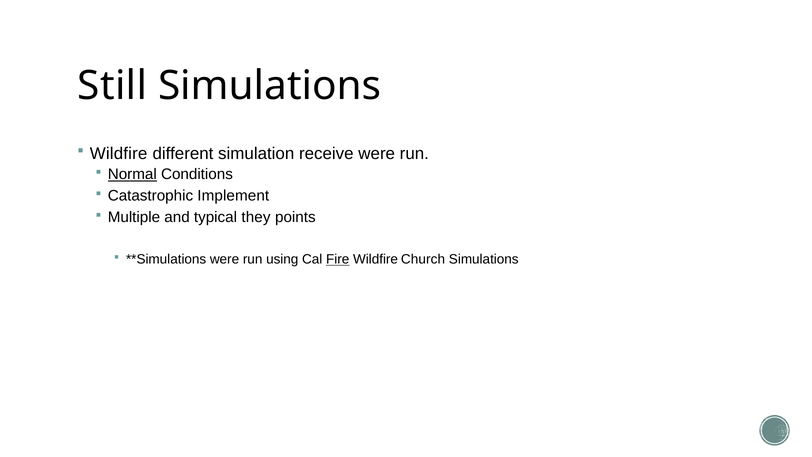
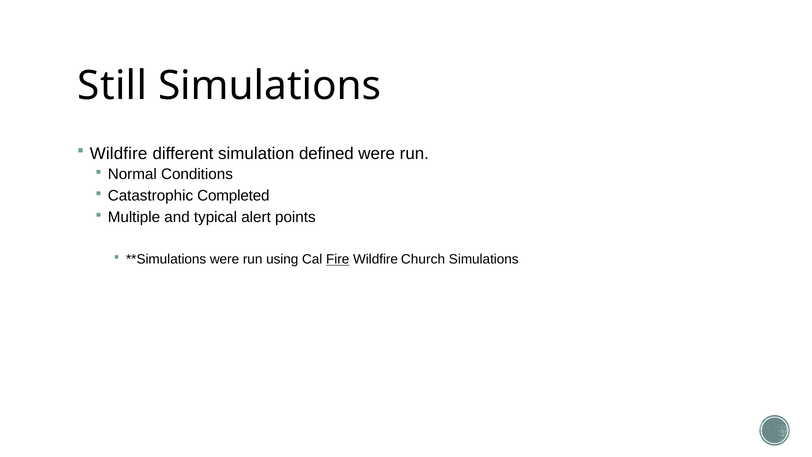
receive: receive -> defined
Normal underline: present -> none
Implement: Implement -> Completed
they: they -> alert
